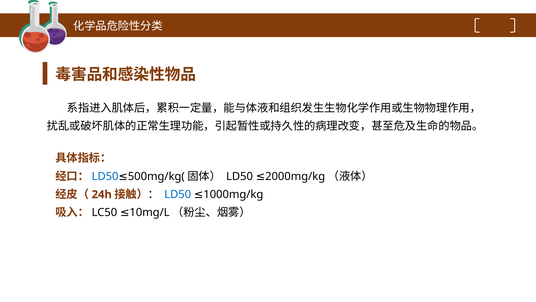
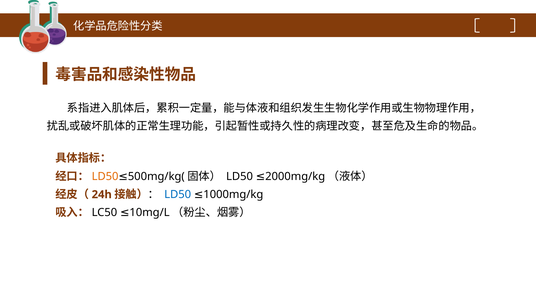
LD50 at (105, 176) colour: blue -> orange
